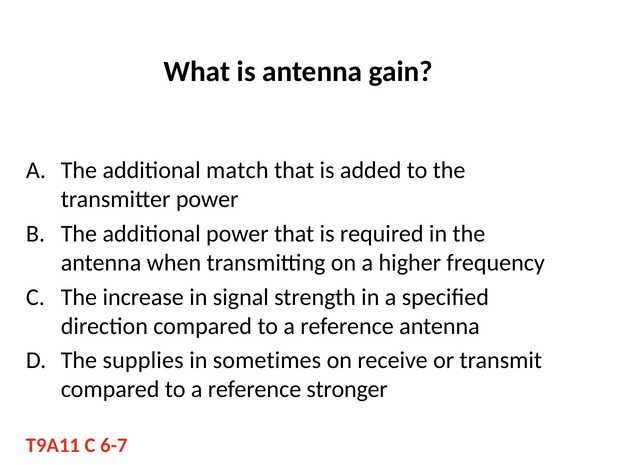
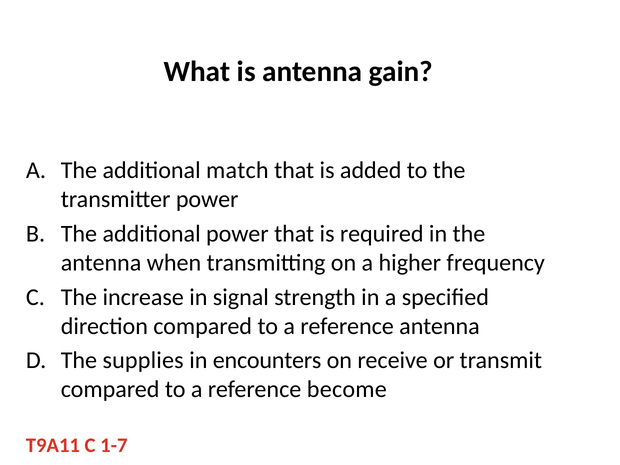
sometimes: sometimes -> encounters
stronger: stronger -> become
6-7: 6-7 -> 1-7
